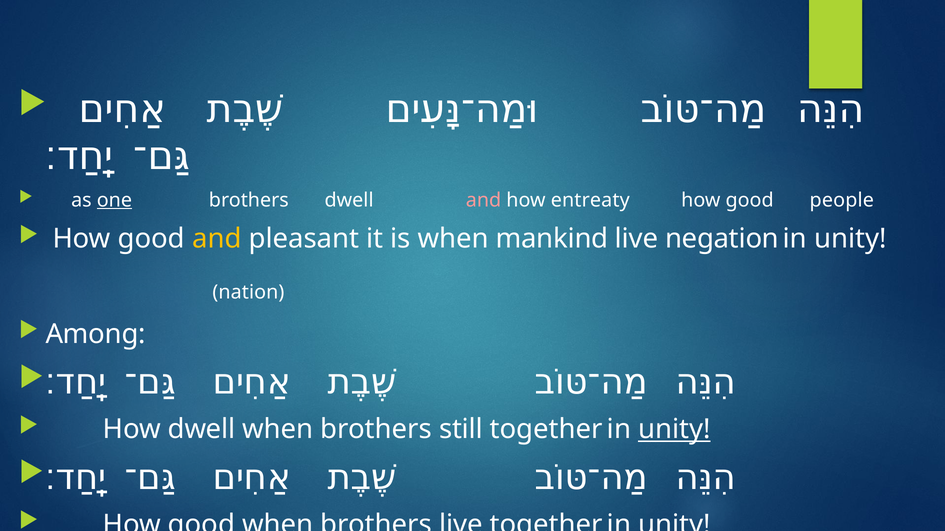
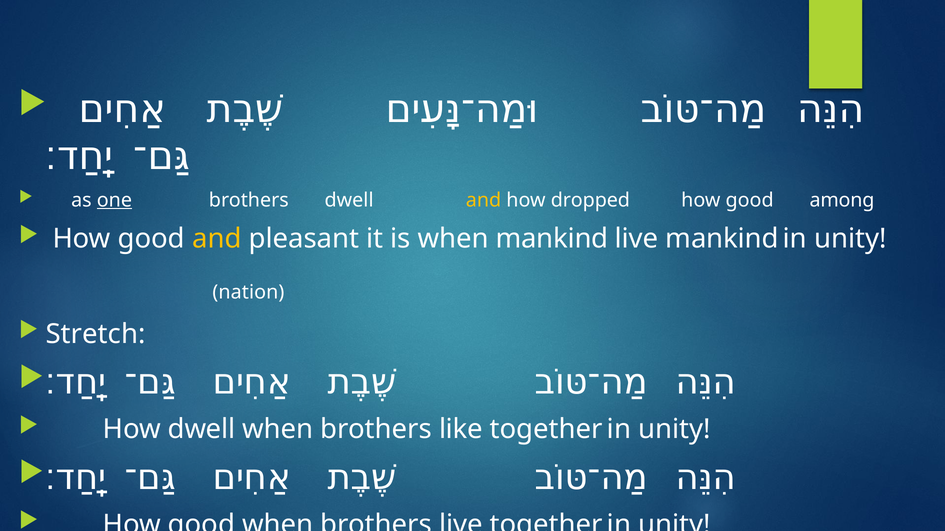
and at (484, 200) colour: pink -> yellow
entreaty: entreaty -> dropped
people: people -> among
live negation: negation -> mankind
Among: Among -> Stretch
still: still -> like
unity at (674, 430) underline: present -> none
